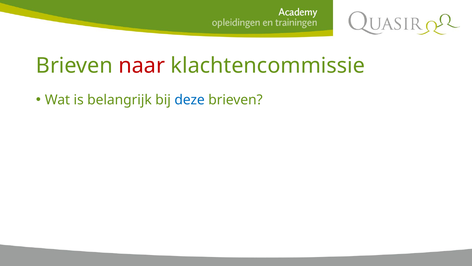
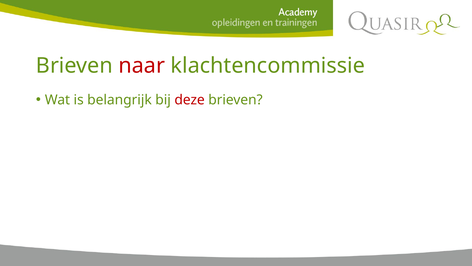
deze colour: blue -> red
